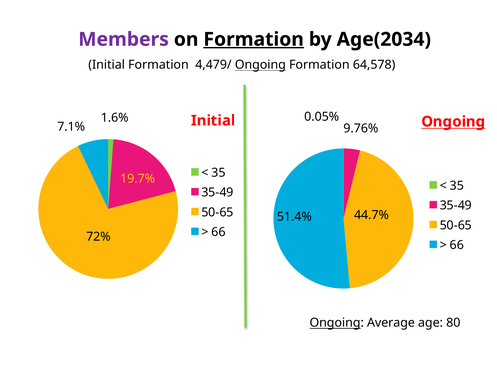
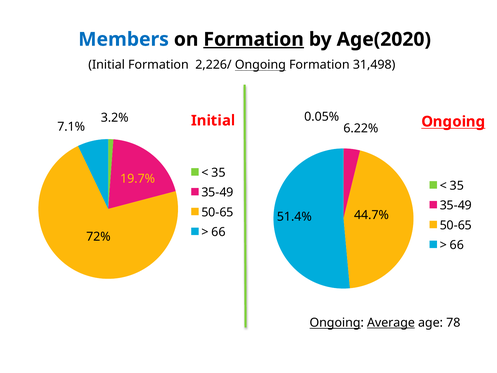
Members colour: purple -> blue
Age(2034: Age(2034 -> Age(2020
4,479/: 4,479/ -> 2,226/
64,578: 64,578 -> 31,498
1.6%: 1.6% -> 3.2%
9.76%: 9.76% -> 6.22%
Average underline: none -> present
80: 80 -> 78
